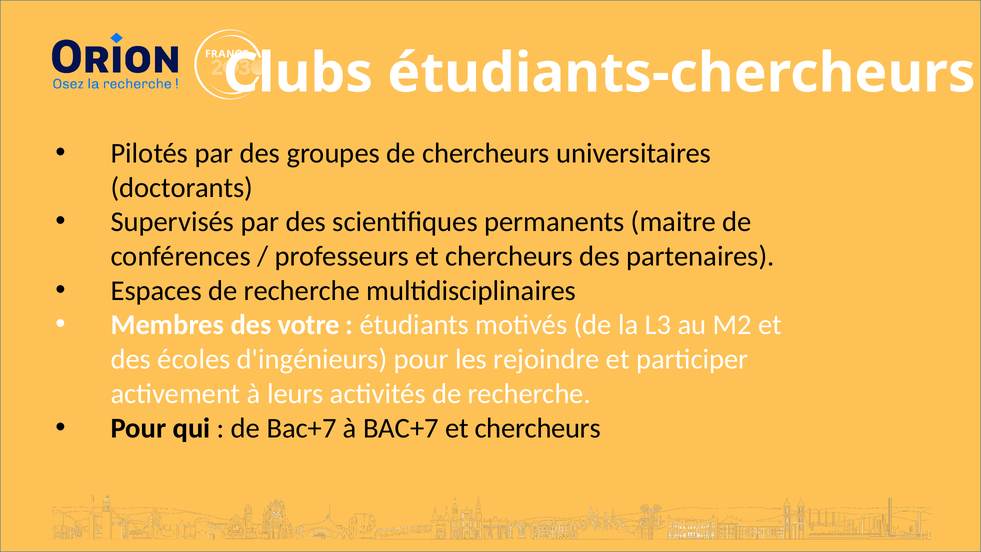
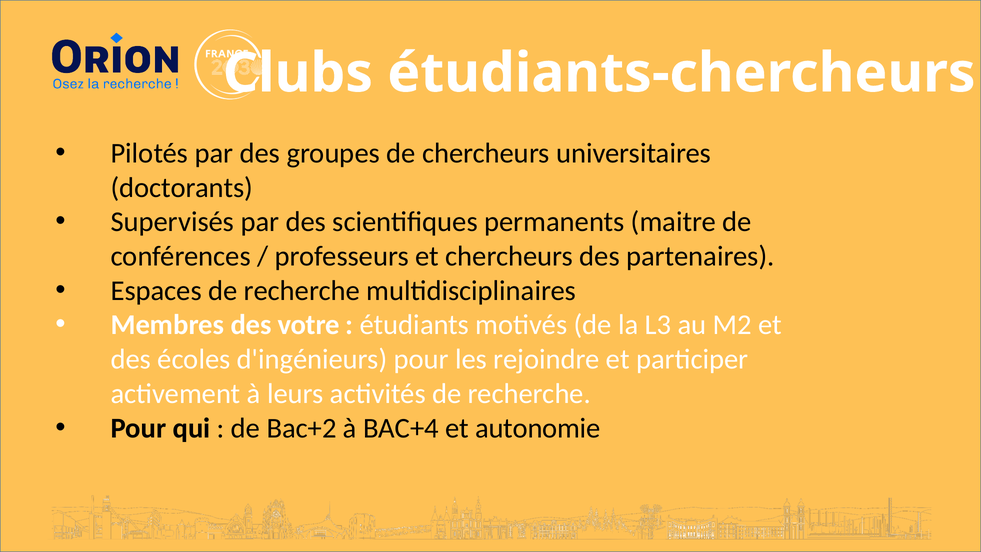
de Bac+7: Bac+7 -> Bac+2
à BAC+7: BAC+7 -> BAC+4
chercheurs at (538, 428): chercheurs -> autonomie
